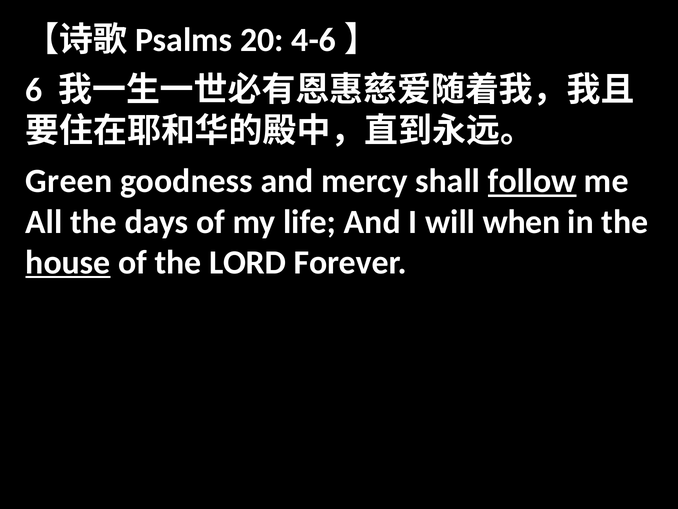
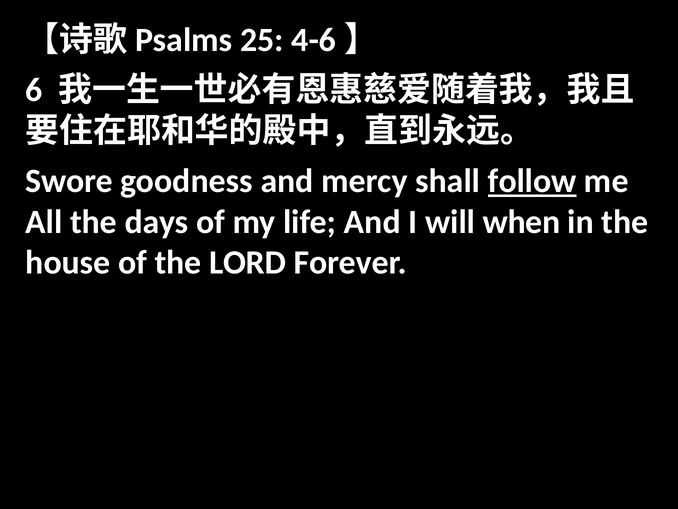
20: 20 -> 25
Green: Green -> Swore
house underline: present -> none
